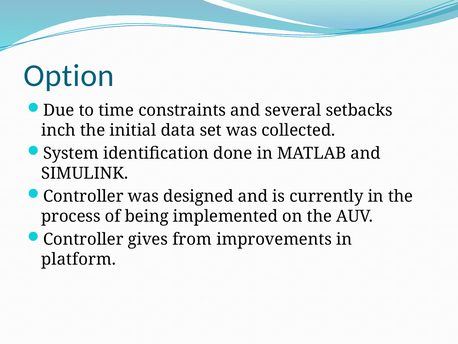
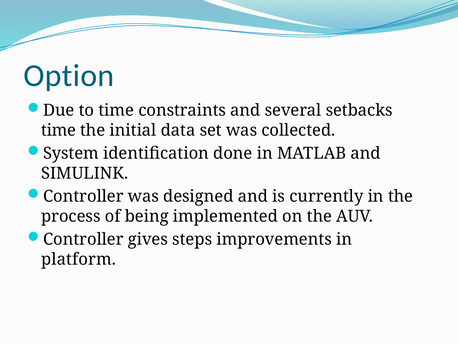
inch at (58, 130): inch -> time
from: from -> steps
